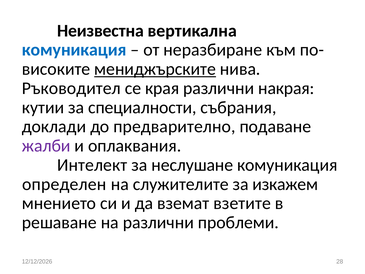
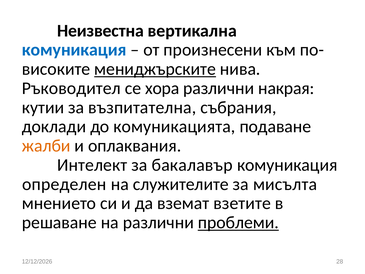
неразбиране: неразбиране -> произнесени
края: края -> хора
специалности: специалности -> възпитателна
предварително: предварително -> комуникацията
жалби colour: purple -> orange
неслушане: неслушане -> бакалавър
изкажем: изкажем -> мисълта
проблеми underline: none -> present
